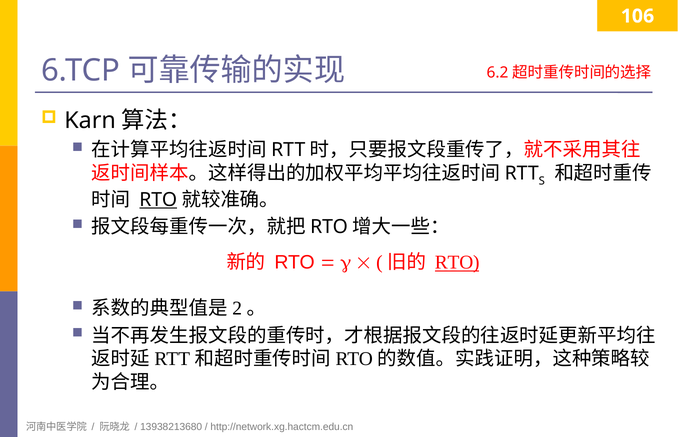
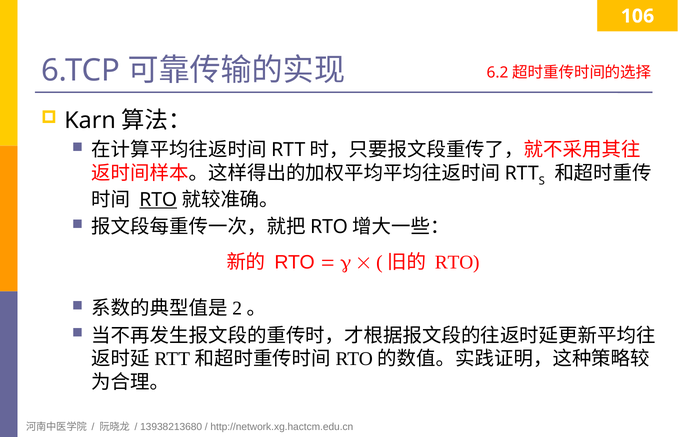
RTO at (457, 262) underline: present -> none
